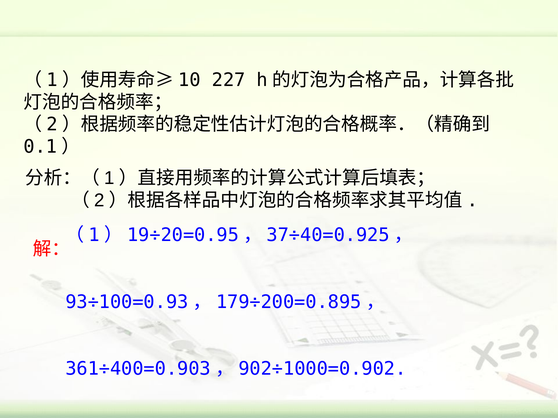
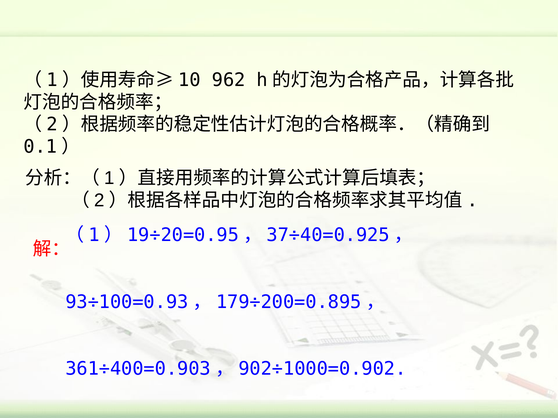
227: 227 -> 962
